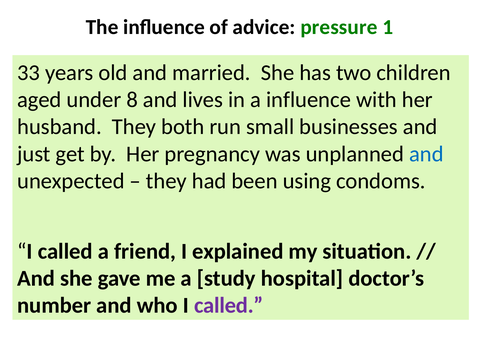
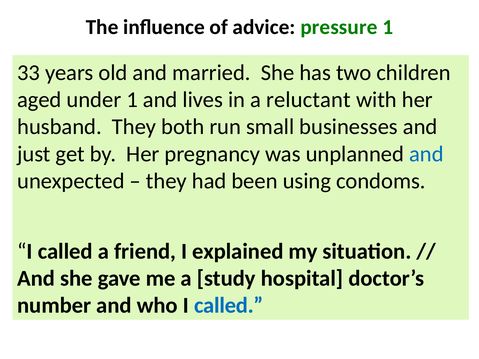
under 8: 8 -> 1
a influence: influence -> reluctant
called at (229, 306) colour: purple -> blue
